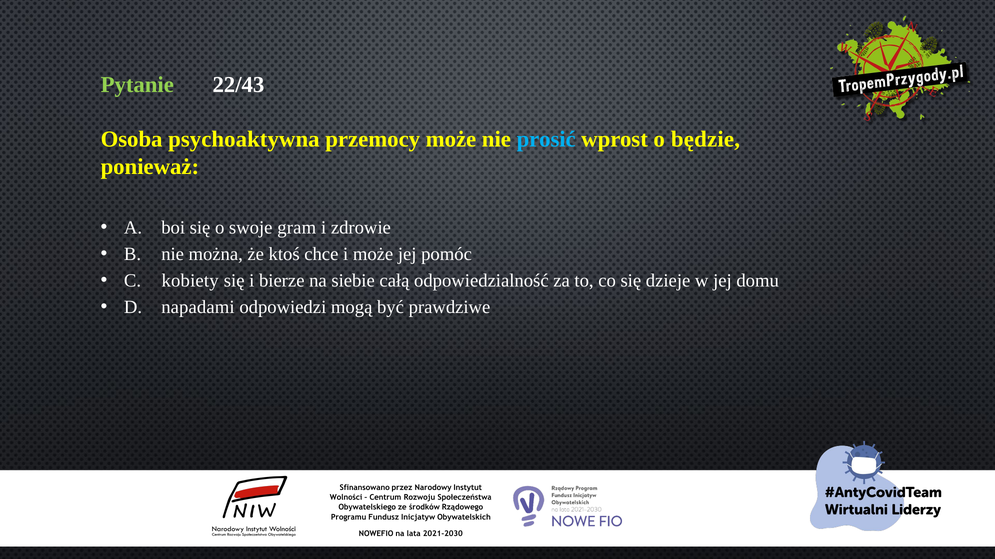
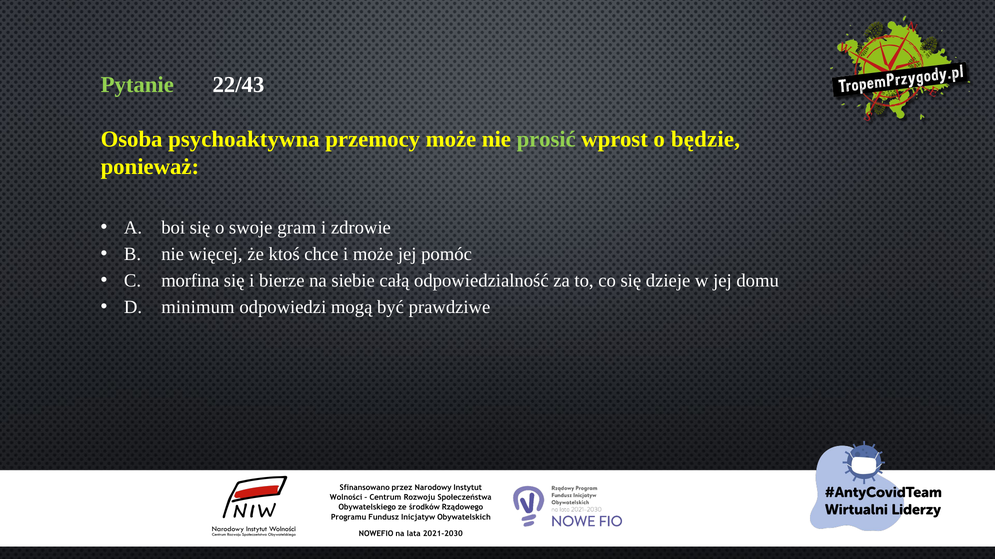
prosić colour: light blue -> light green
można: można -> więcej
kobiety: kobiety -> morfina
napadami: napadami -> minimum
